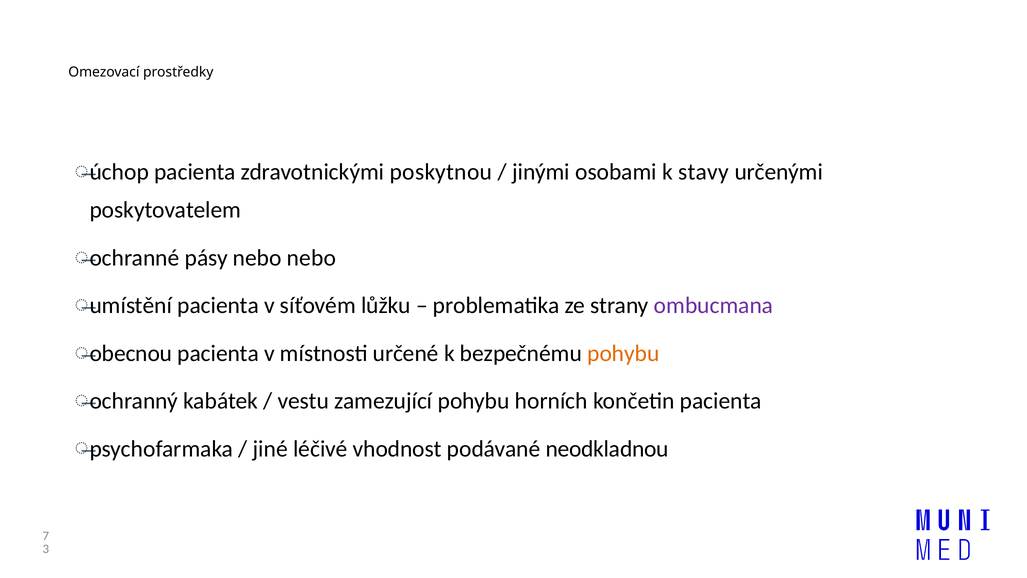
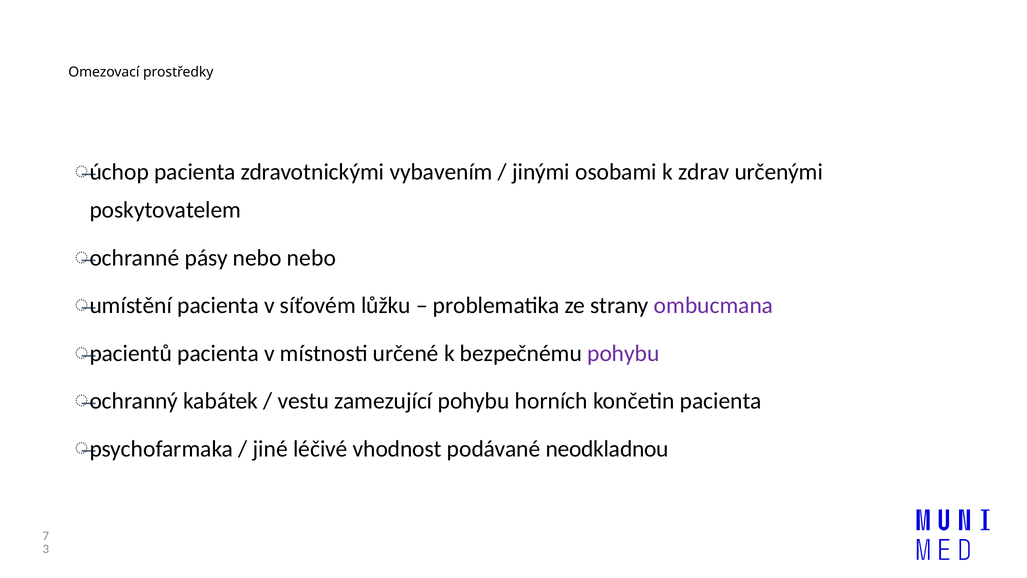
poskytnou: poskytnou -> vybavením
stavy: stavy -> zdrav
obecnou: obecnou -> pacientů
pohybu at (623, 353) colour: orange -> purple
